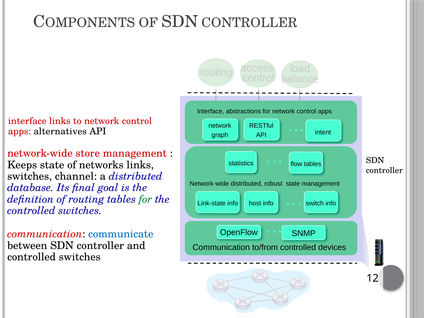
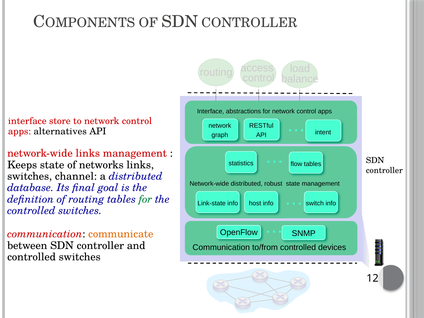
interface links: links -> store
network-wide store: store -> links
communicate colour: blue -> orange
